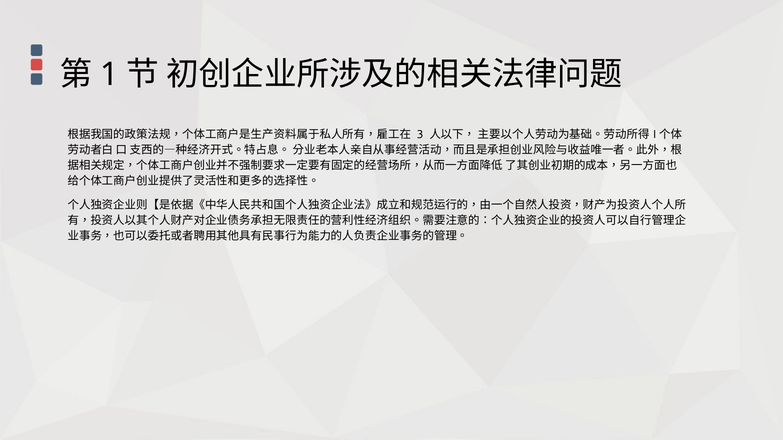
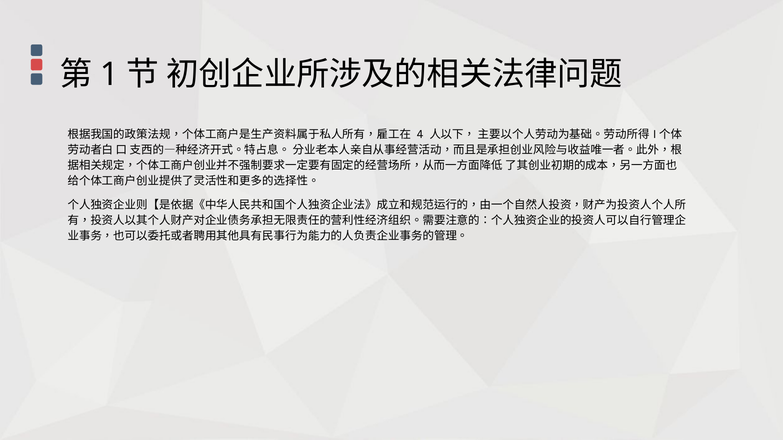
3: 3 -> 4
